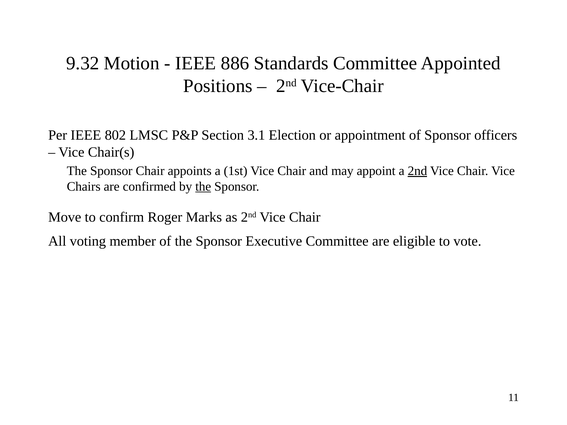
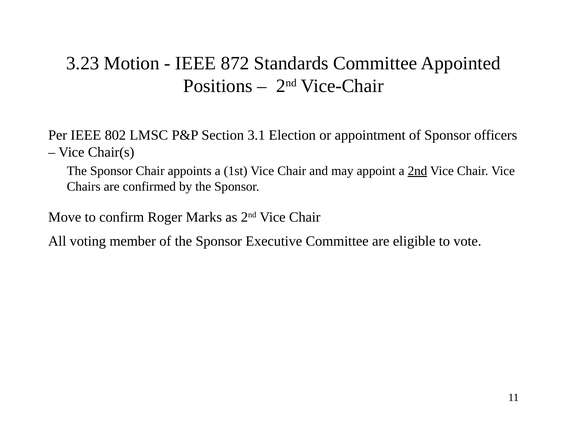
9.32: 9.32 -> 3.23
886: 886 -> 872
the at (203, 187) underline: present -> none
